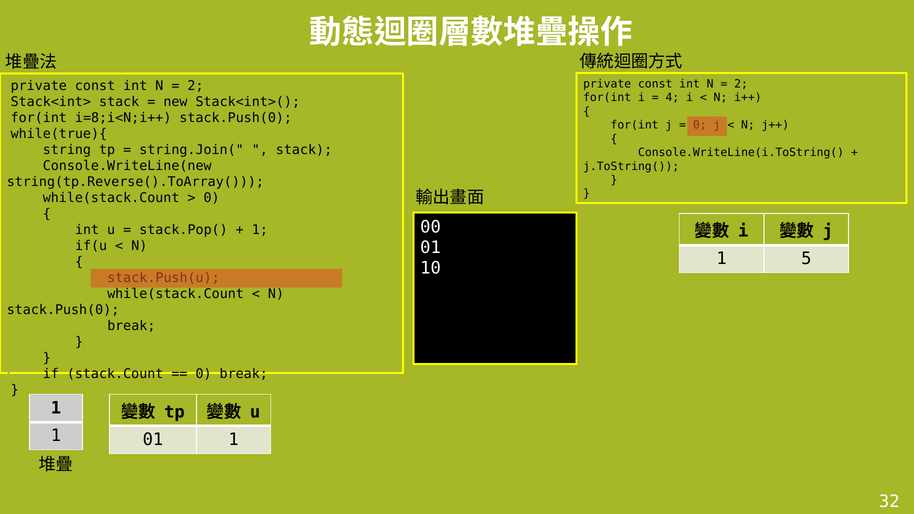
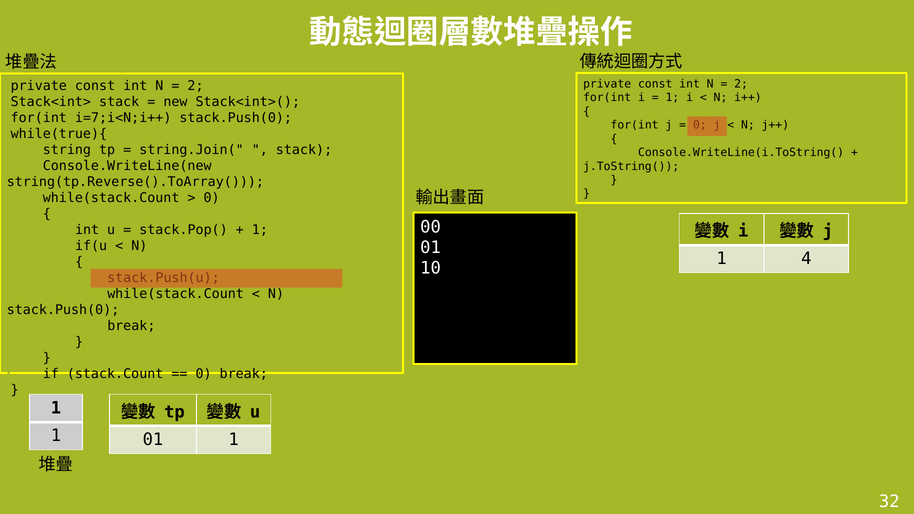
4 at (672, 98): 4 -> 1
i=8;i<N;i++: i=8;i<N;i++ -> i=7;i<N;i++
5: 5 -> 4
